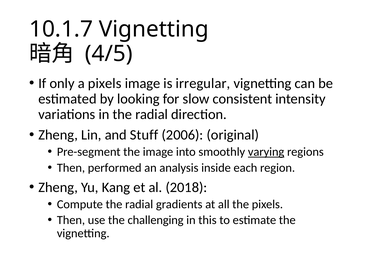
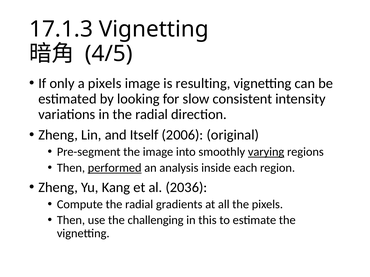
10.1.7: 10.1.7 -> 17.1.3
irregular: irregular -> resulting
Stuff: Stuff -> Itself
performed underline: none -> present
2018: 2018 -> 2036
